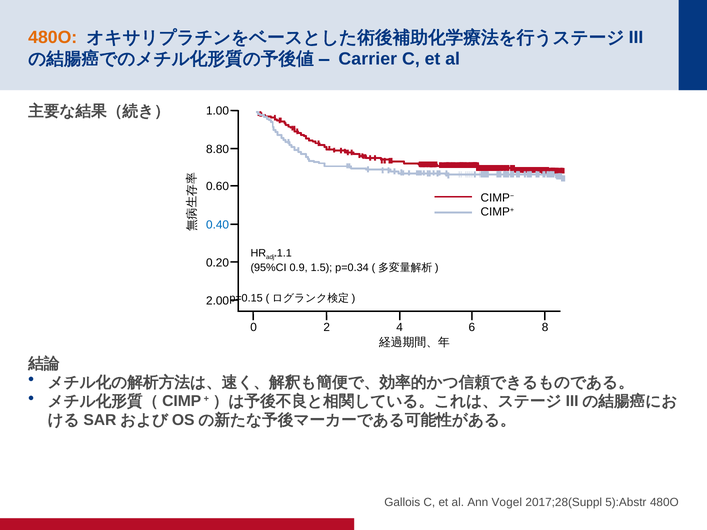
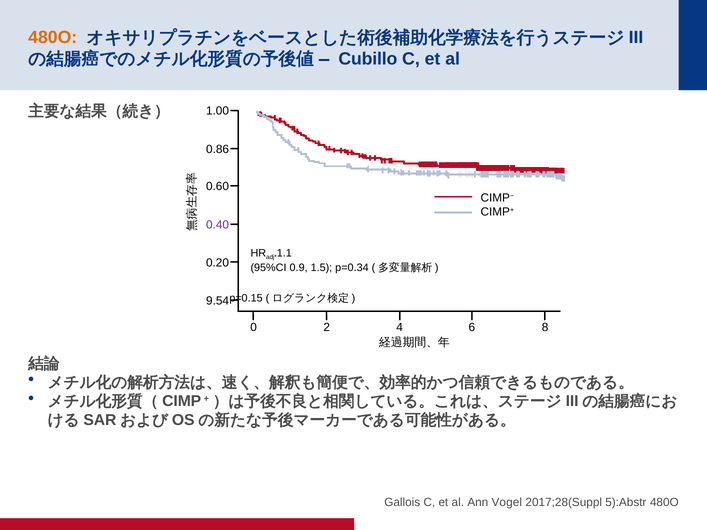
Carrier: Carrier -> Cubillo
8.80: 8.80 -> 0.86
0.40 colour: blue -> purple
2.00: 2.00 -> 9.54
